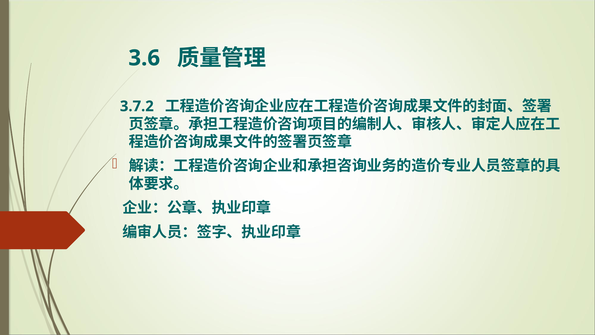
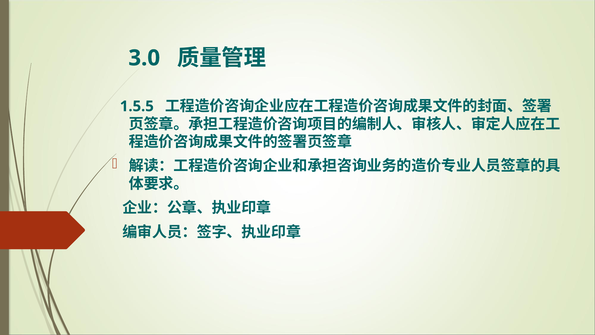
3.6: 3.6 -> 3.0
3.7.2: 3.7.2 -> 1.5.5
